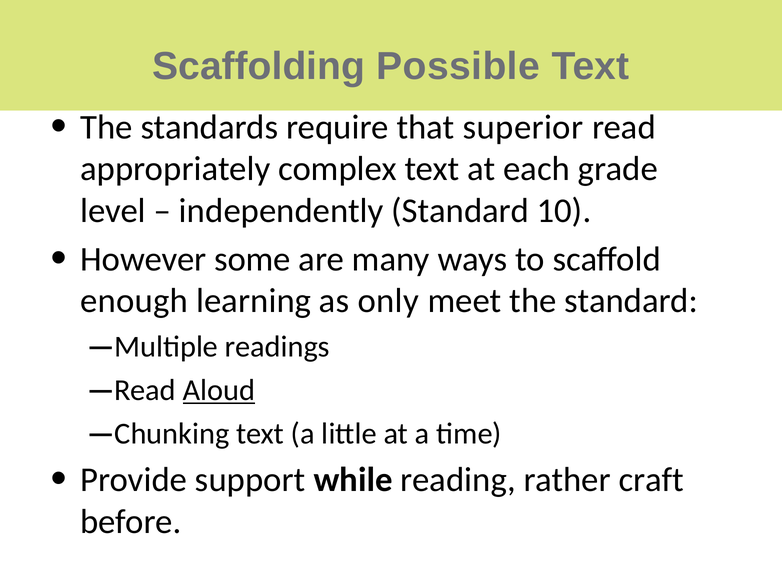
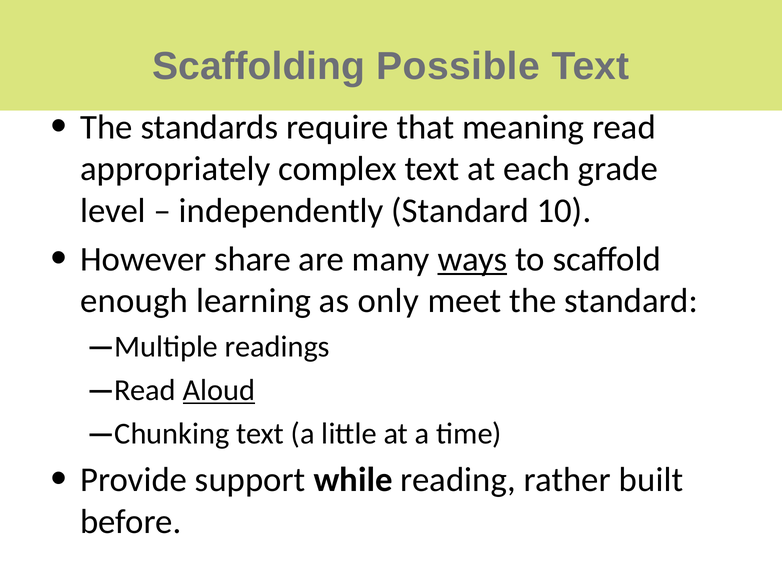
superior: superior -> meaning
some: some -> share
ways underline: none -> present
craft: craft -> built
